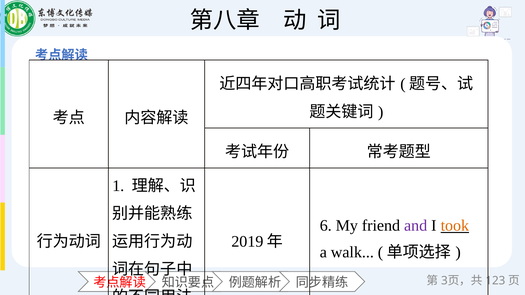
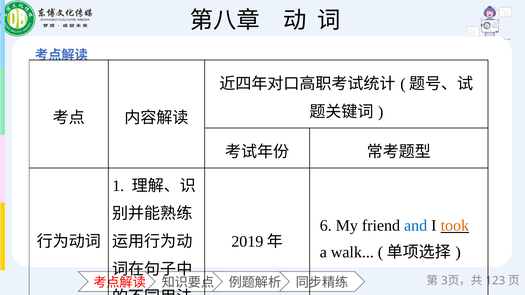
and colour: purple -> blue
